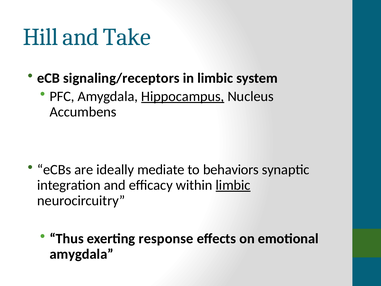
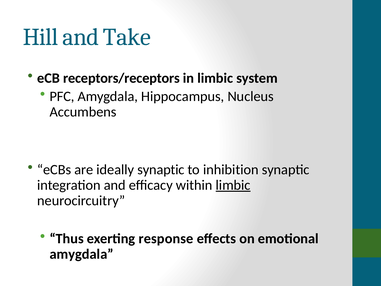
signaling/receptors: signaling/receptors -> receptors/receptors
Hippocampus underline: present -> none
ideally mediate: mediate -> synaptic
behaviors: behaviors -> inhibition
